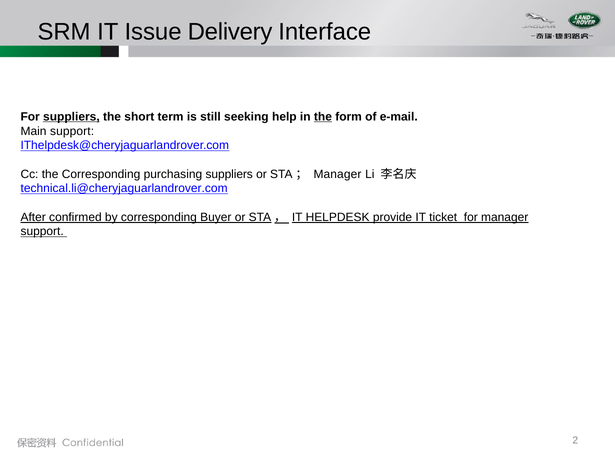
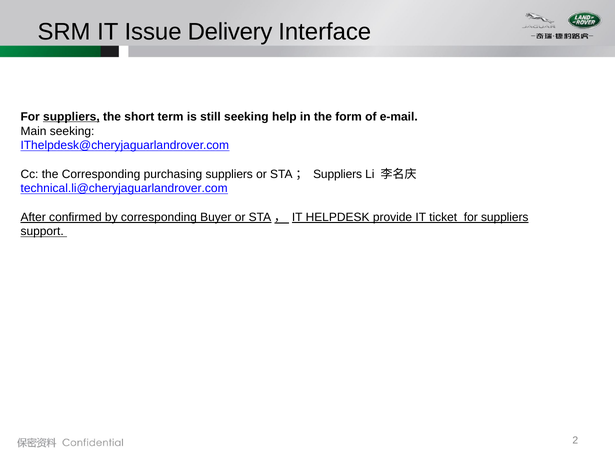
the at (323, 117) underline: present -> none
Main support: support -> seeking
Manager at (337, 174): Manager -> Suppliers
ticket for manager: manager -> suppliers
